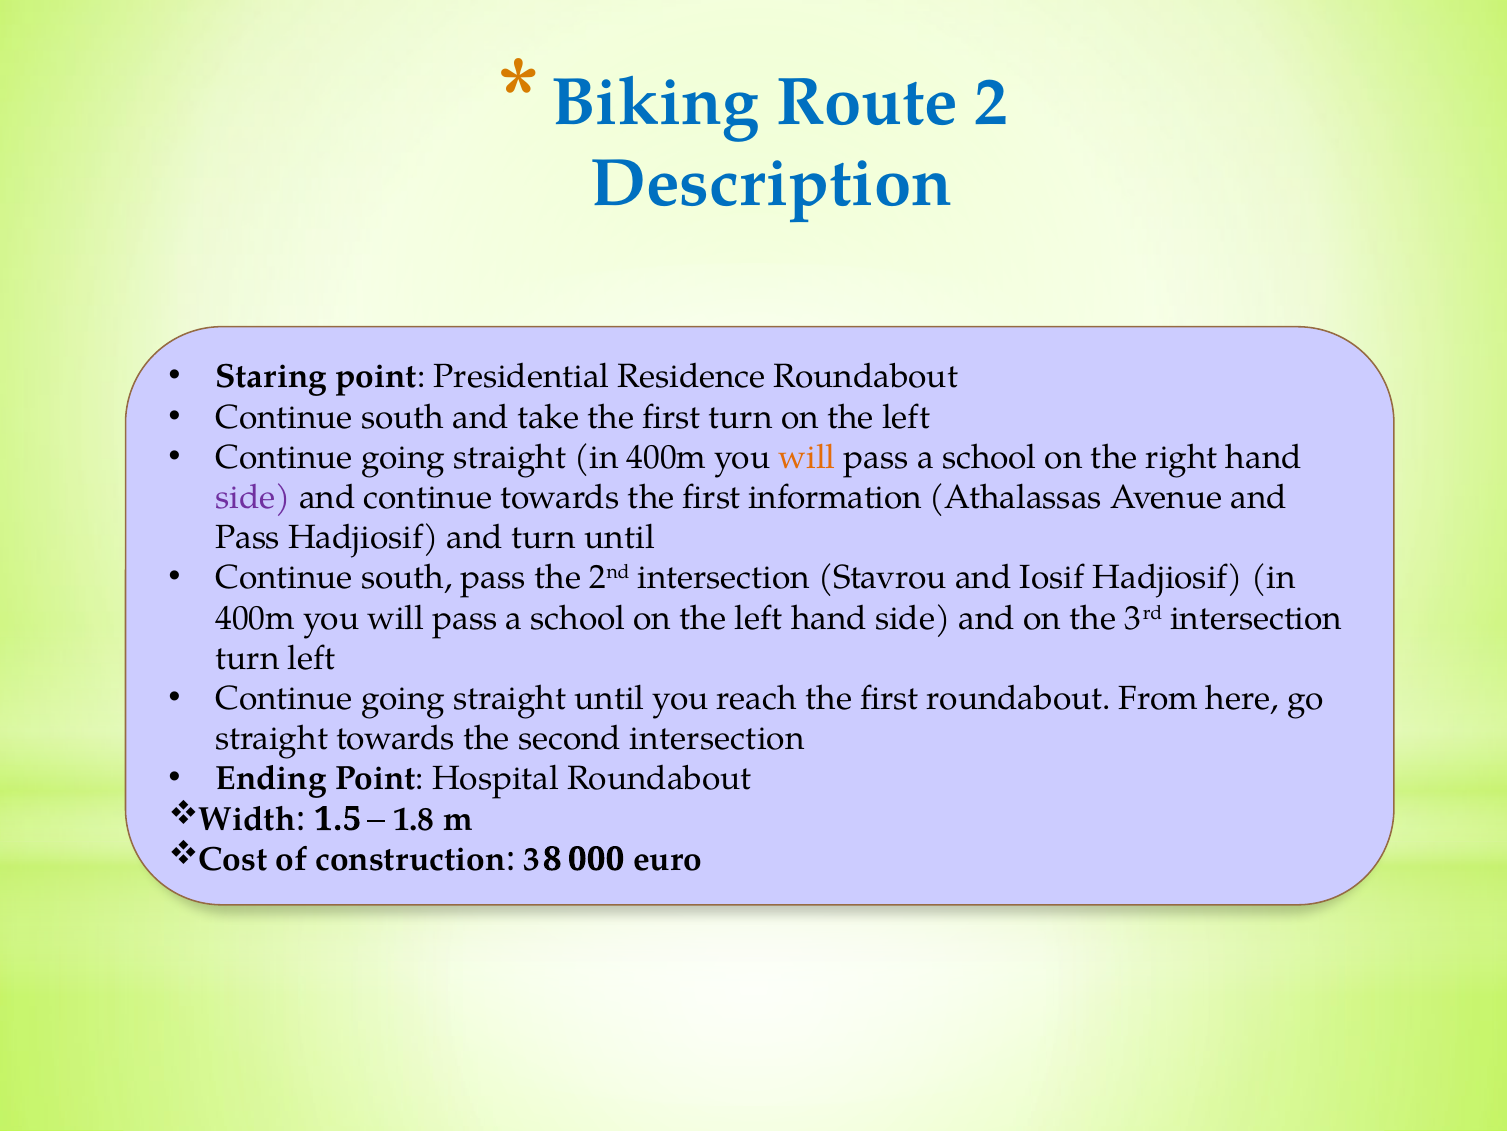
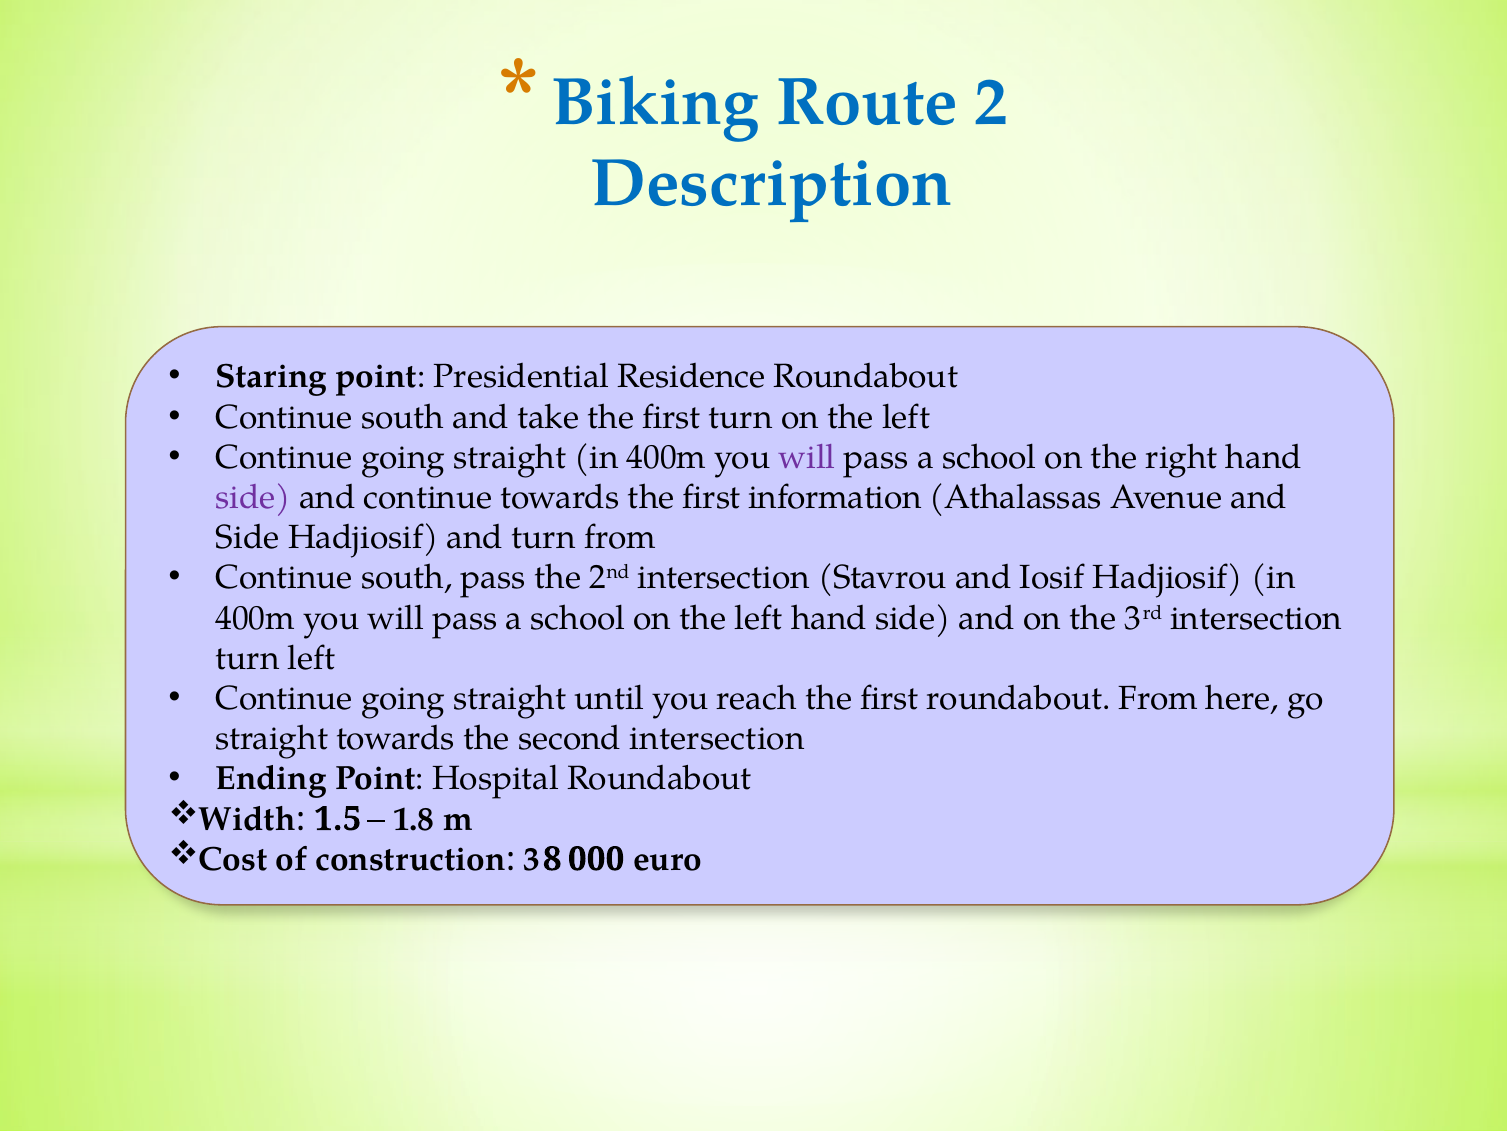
will at (807, 457) colour: orange -> purple
Pass at (248, 537): Pass -> Side
turn until: until -> from
